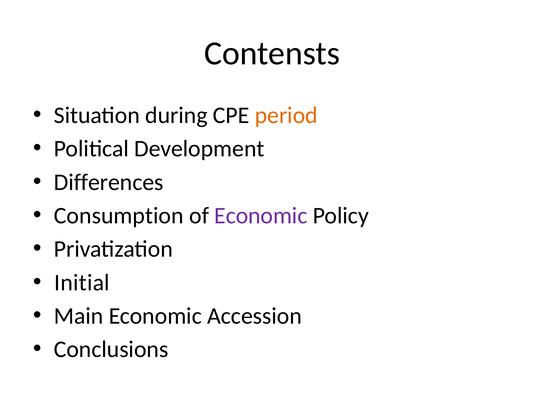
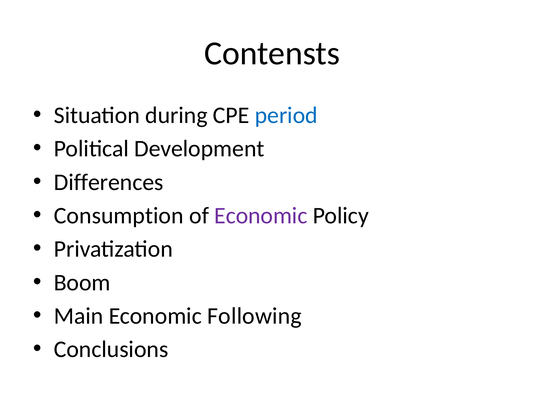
period colour: orange -> blue
Initial: Initial -> Boom
Accession: Accession -> Following
